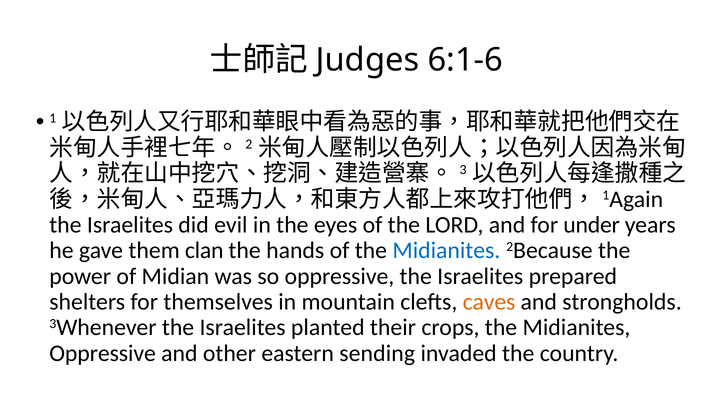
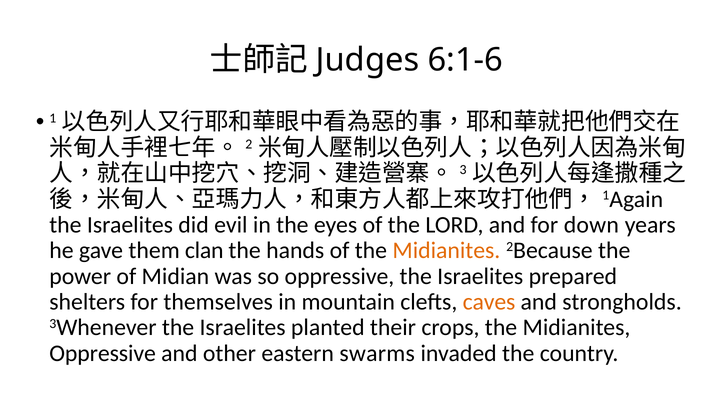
under: under -> down
Midianites at (446, 251) colour: blue -> orange
sending: sending -> swarms
